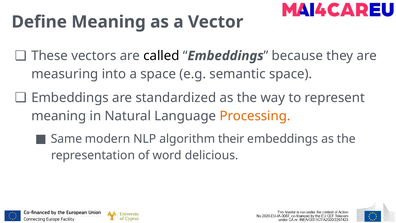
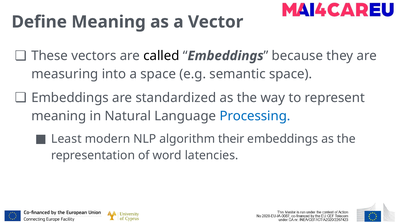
Processing colour: orange -> blue
Same: Same -> Least
delicious: delicious -> latencies
